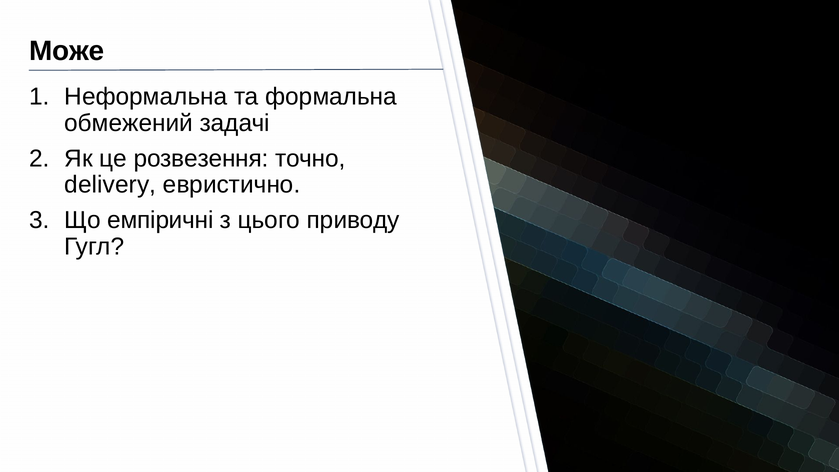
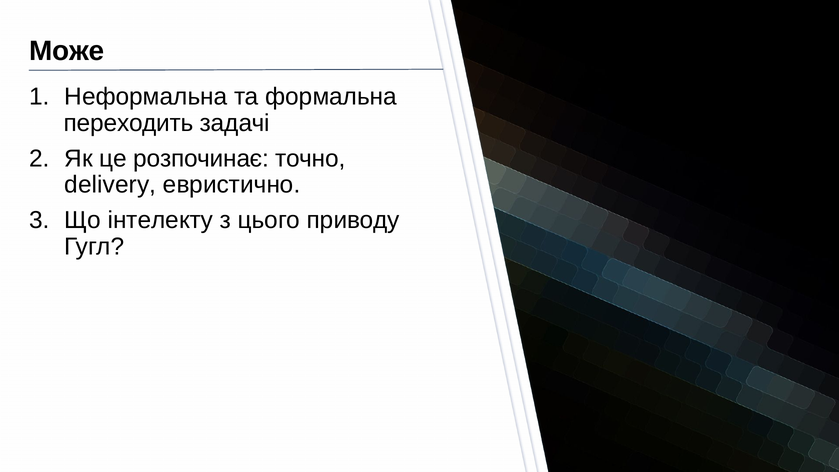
обмежений: обмежений -> переходить
розвезення: розвезення -> розпочинає
емпіричні: емпіричні -> інтелекту
